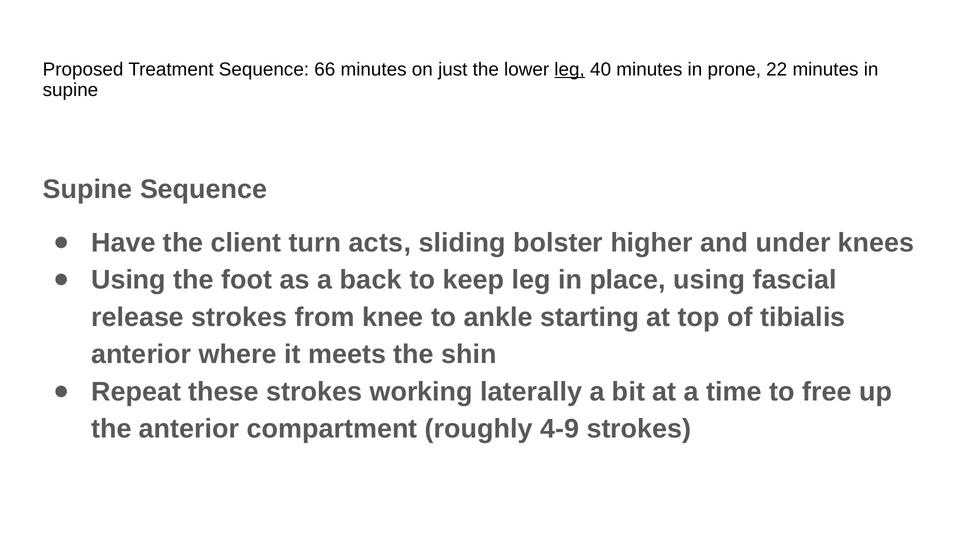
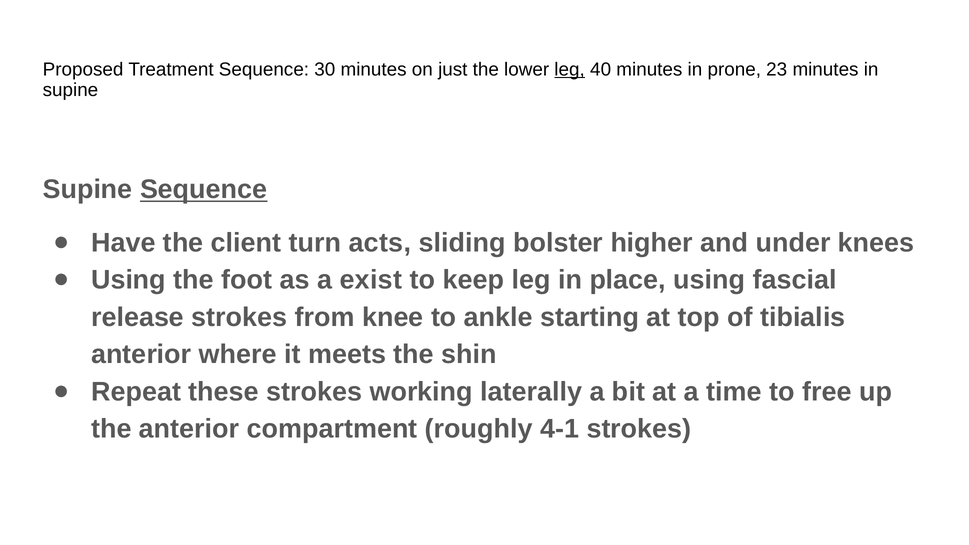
66: 66 -> 30
22: 22 -> 23
Sequence at (204, 190) underline: none -> present
back: back -> exist
4-9: 4-9 -> 4-1
